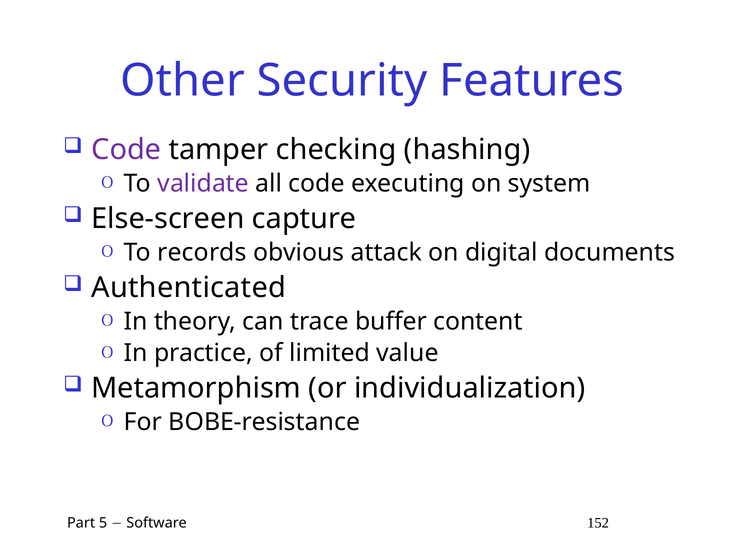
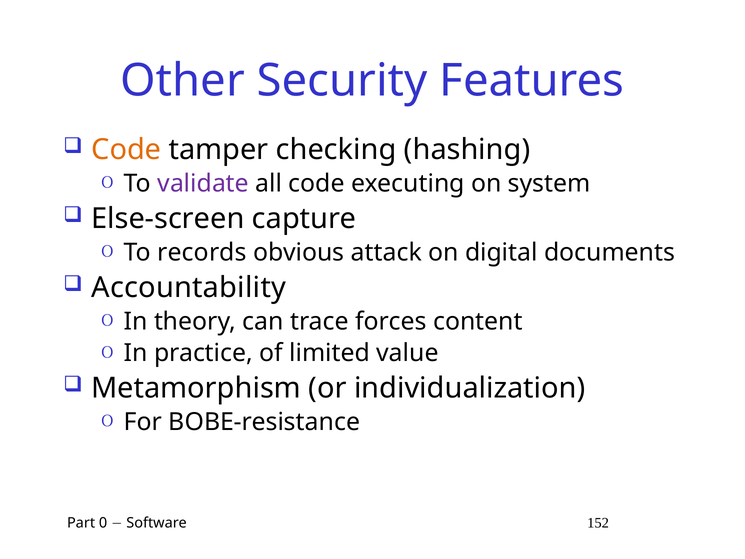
Code at (126, 150) colour: purple -> orange
Authenticated: Authenticated -> Accountability
buffer: buffer -> forces
5: 5 -> 0
